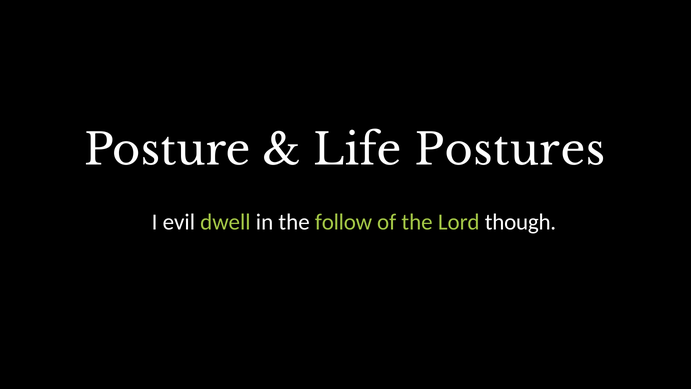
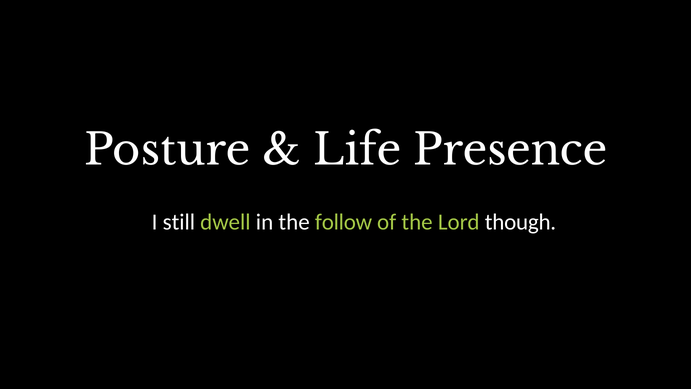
Postures: Postures -> Presence
evil: evil -> still
